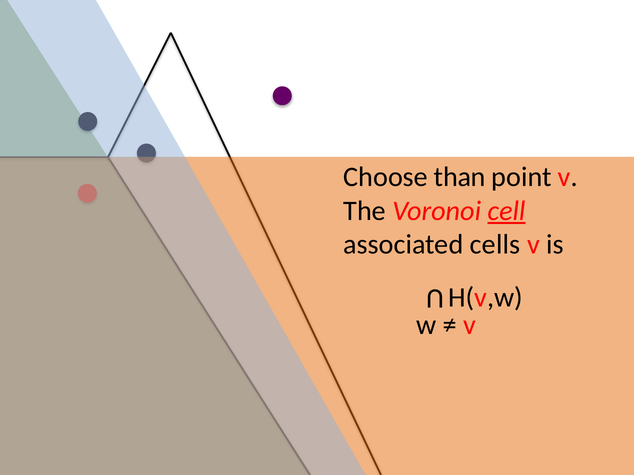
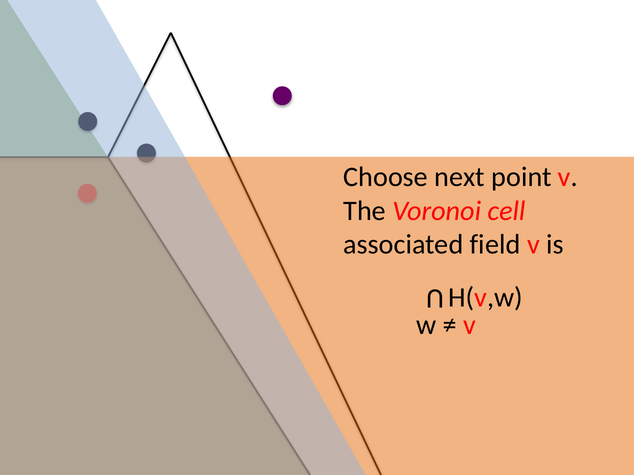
than: than -> next
cell underline: present -> none
cells: cells -> field
